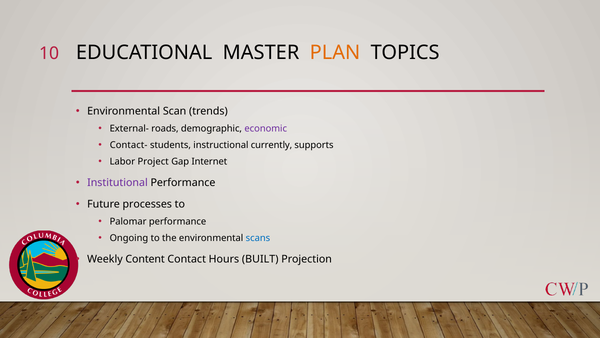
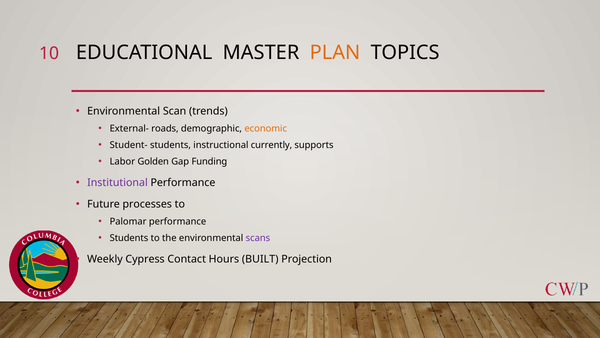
economic colour: purple -> orange
Contact-: Contact- -> Student-
Project: Project -> Golden
Internet: Internet -> Funding
Ongoing at (129, 238): Ongoing -> Students
scans colour: blue -> purple
Content: Content -> Cypress
